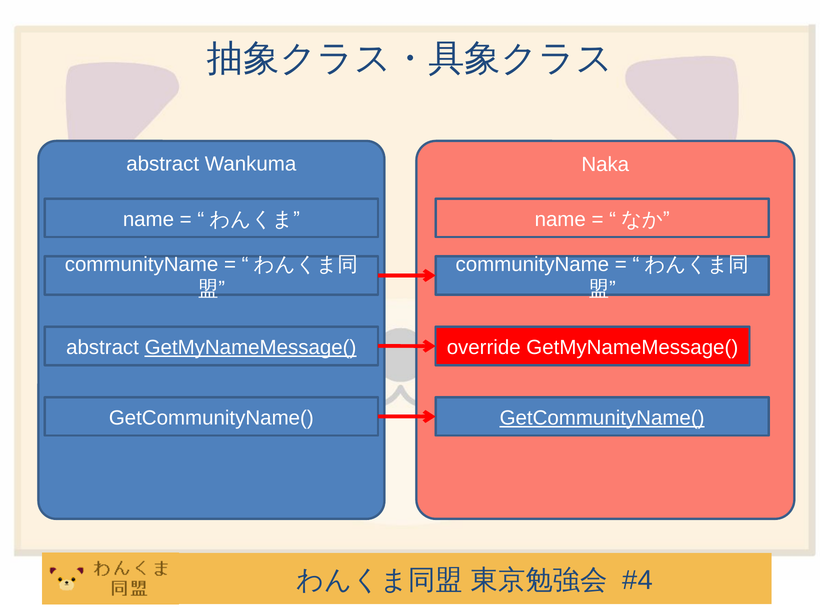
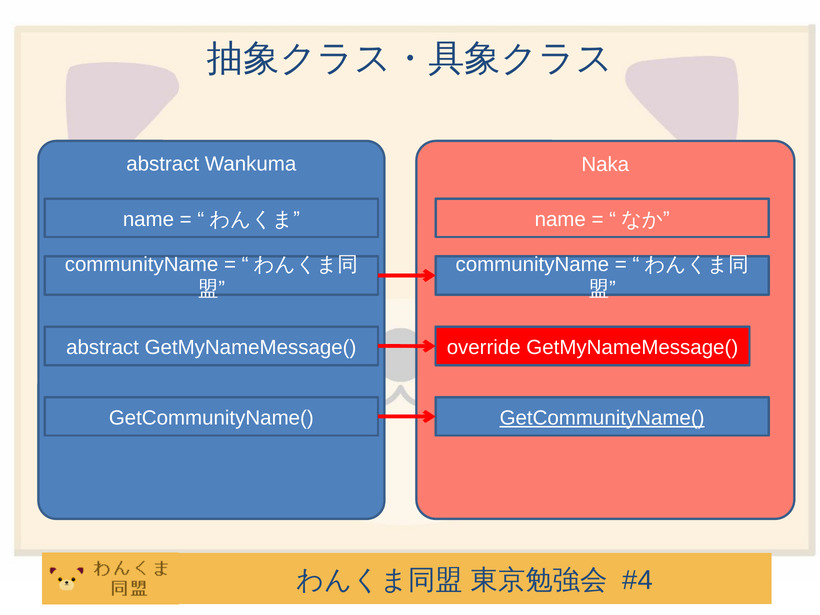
GetMyNameMessage( at (251, 347) underline: present -> none
